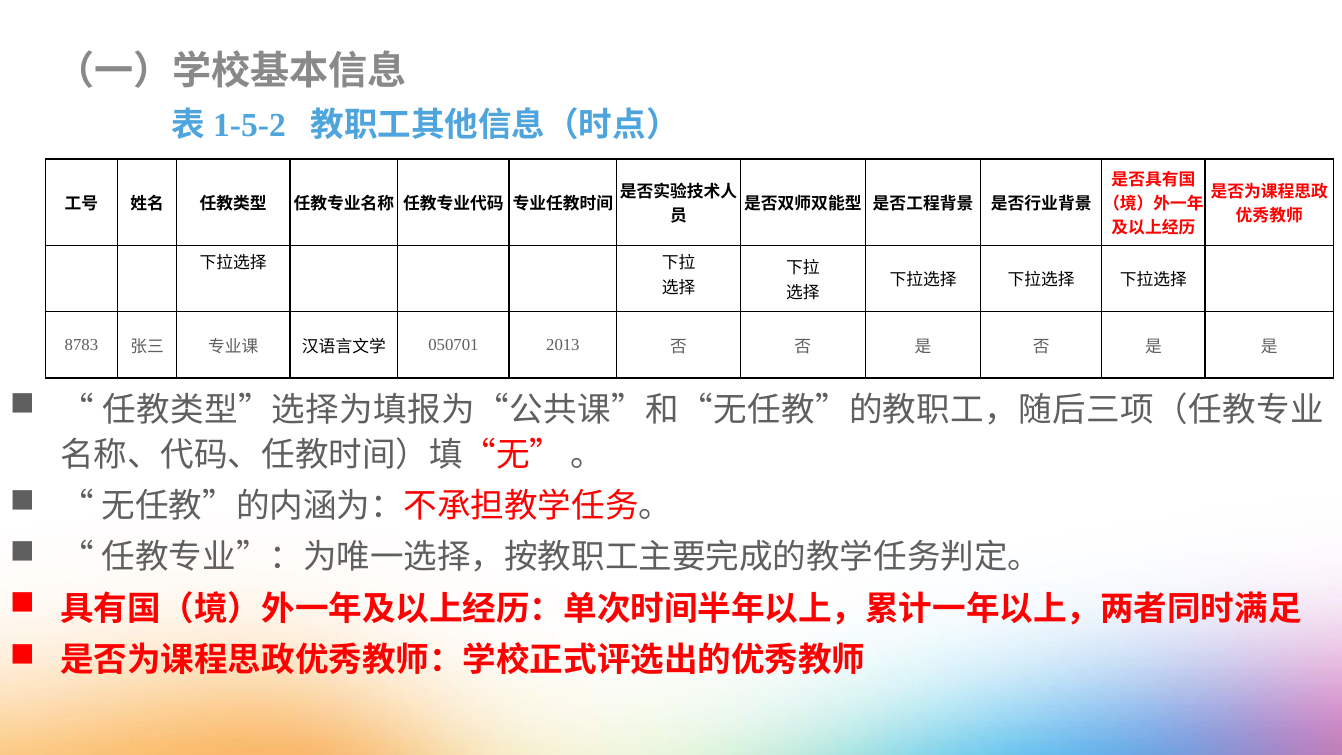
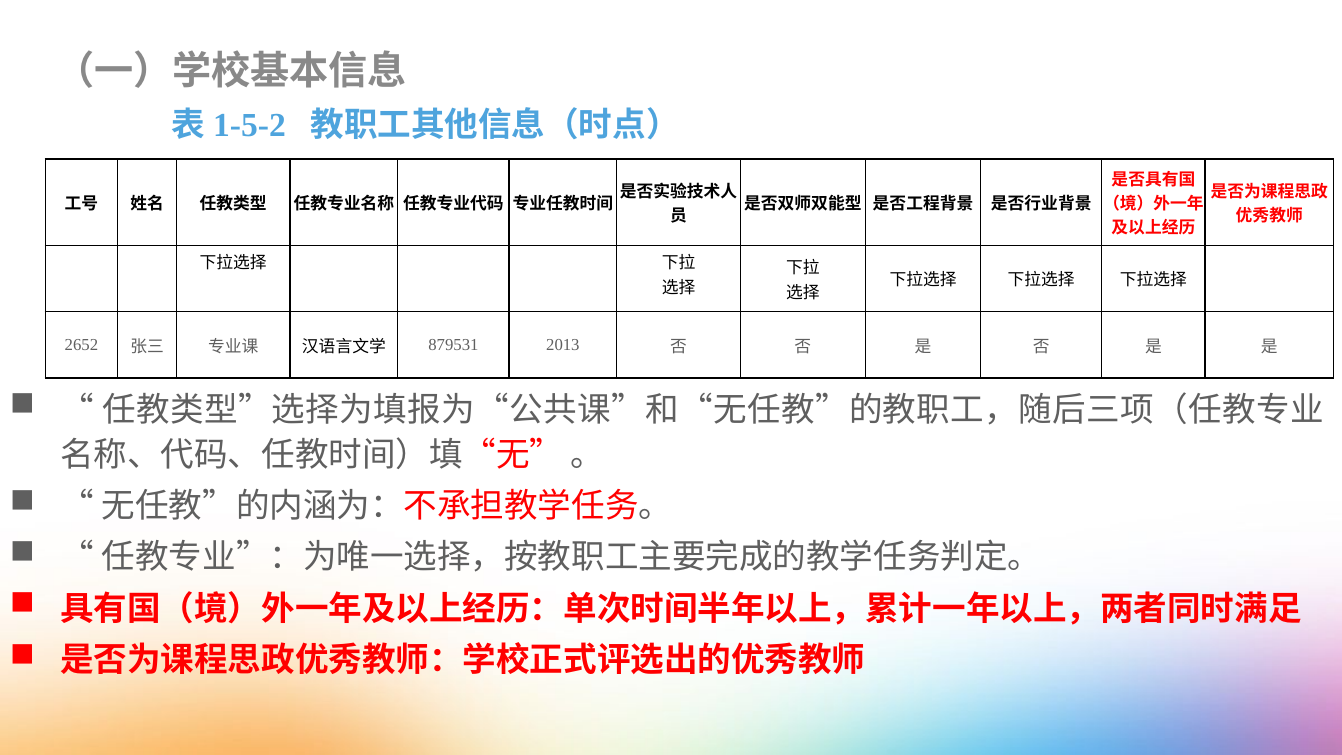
8783: 8783 -> 2652
050701: 050701 -> 879531
